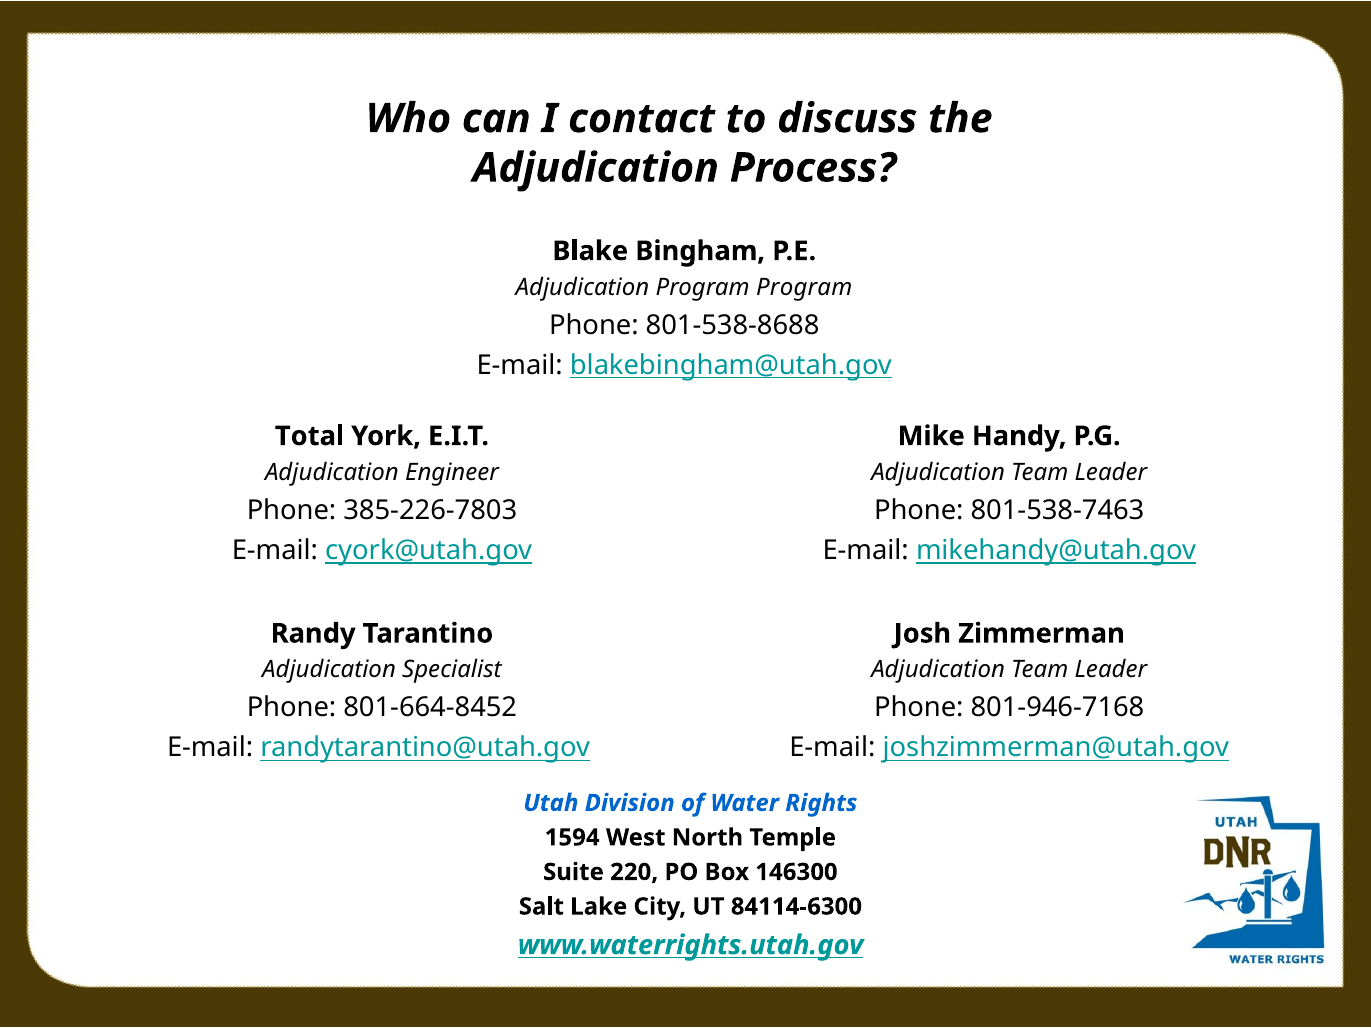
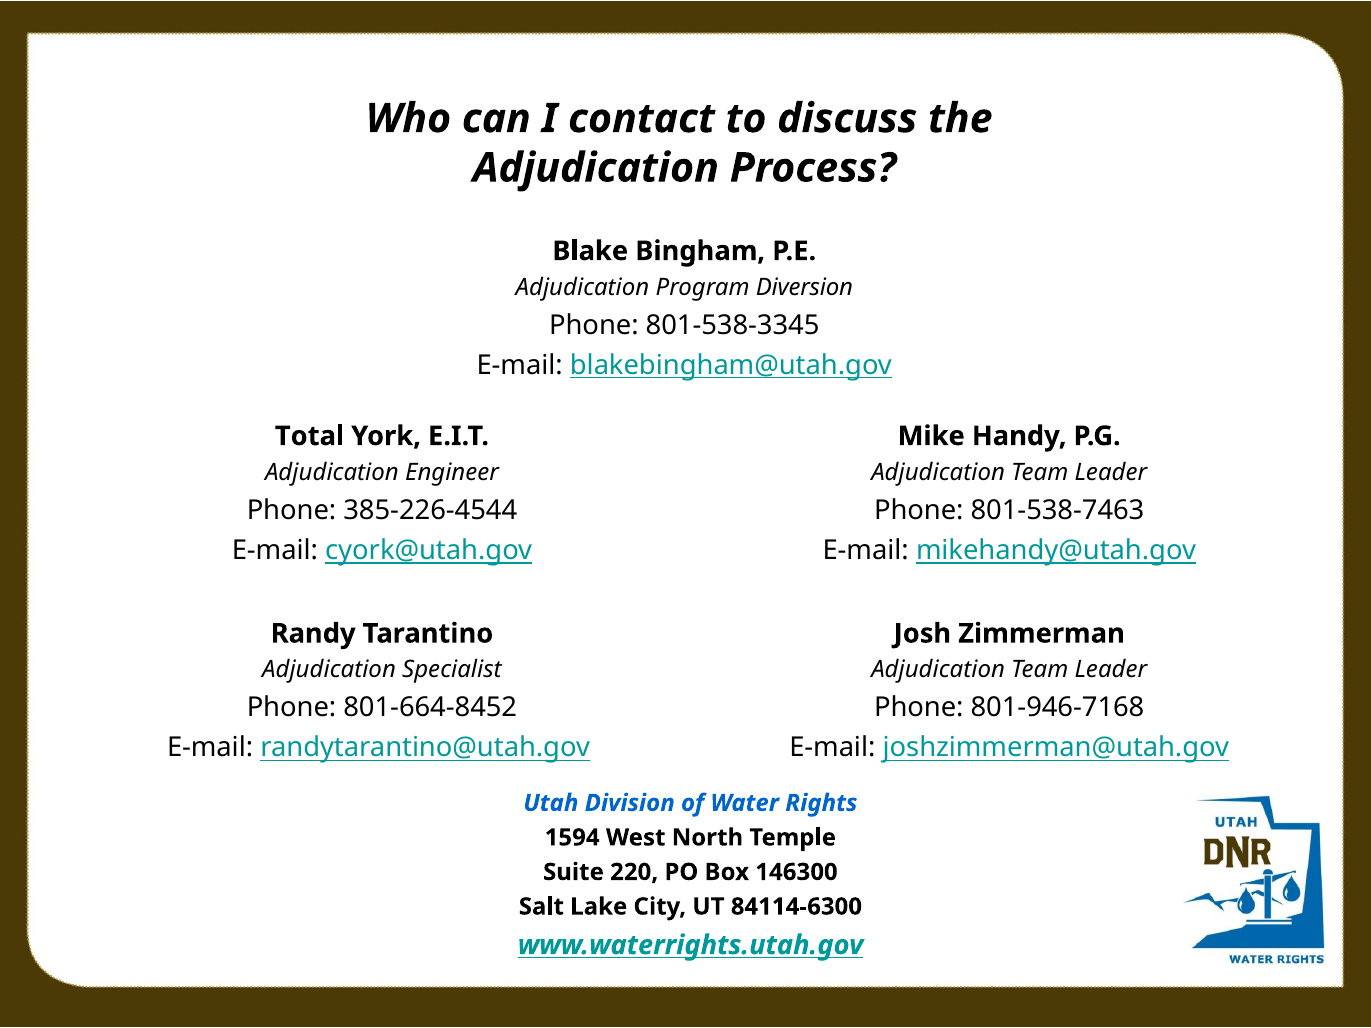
Program Program: Program -> Diversion
801-538-8688: 801-538-8688 -> 801-538-3345
385-226-7803: 385-226-7803 -> 385-226-4544
